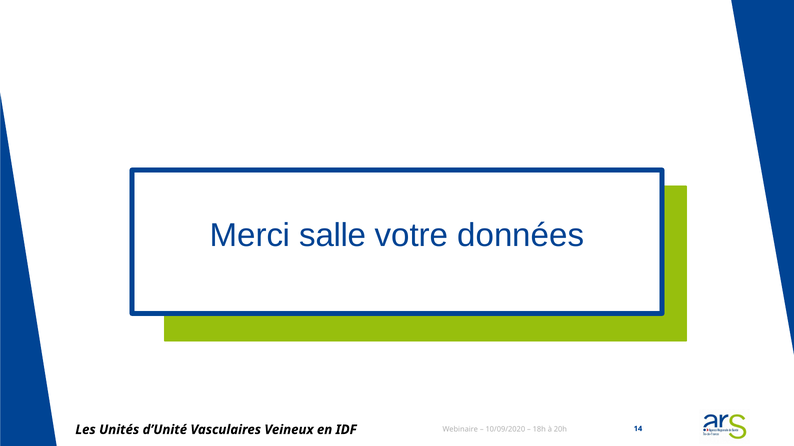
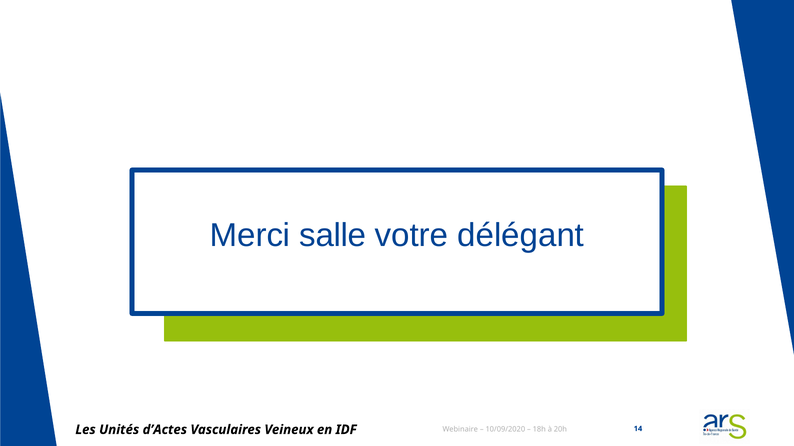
données: données -> délégant
d’Unité: d’Unité -> d’Actes
